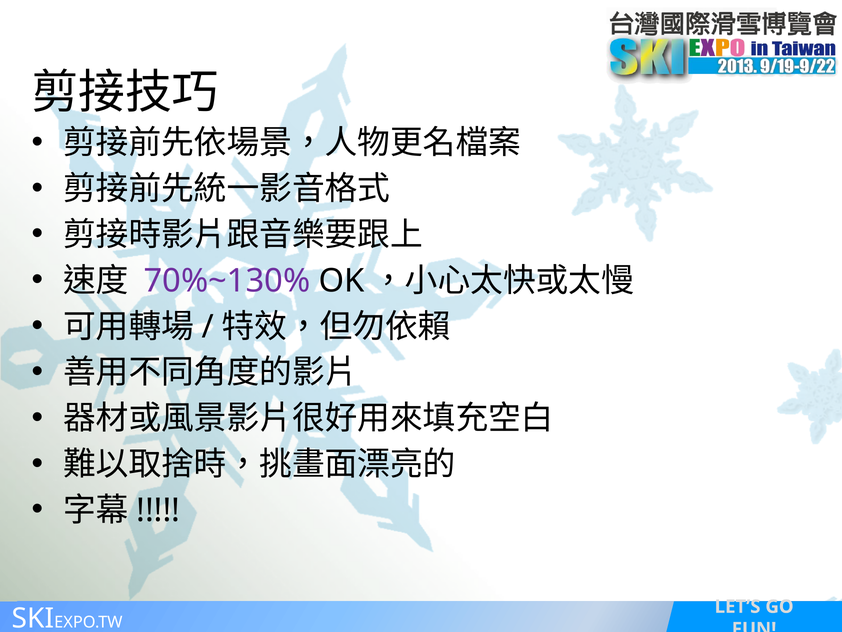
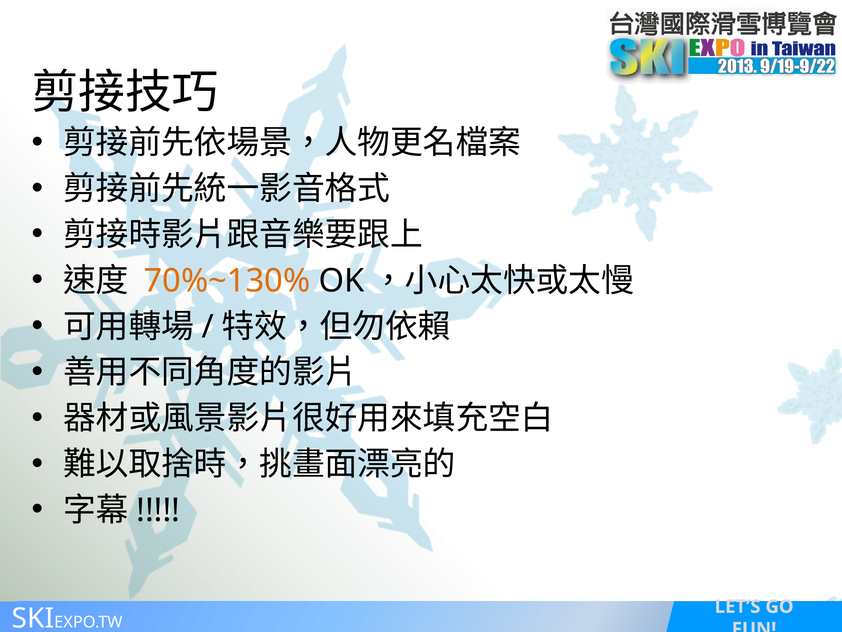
70%~130% colour: purple -> orange
